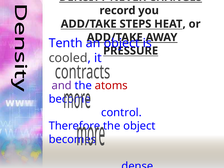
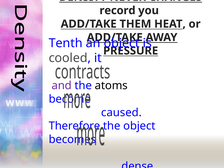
STEPS: STEPS -> THEM
atoms colour: red -> black
control: control -> caused
